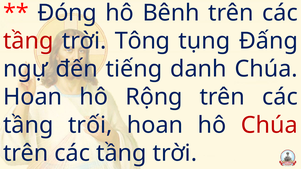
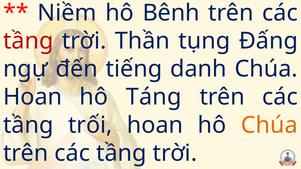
Đóng: Đóng -> Niềm
Tông: Tông -> Thần
Rộng: Rộng -> Táng
Chúa at (269, 125) colour: red -> orange
